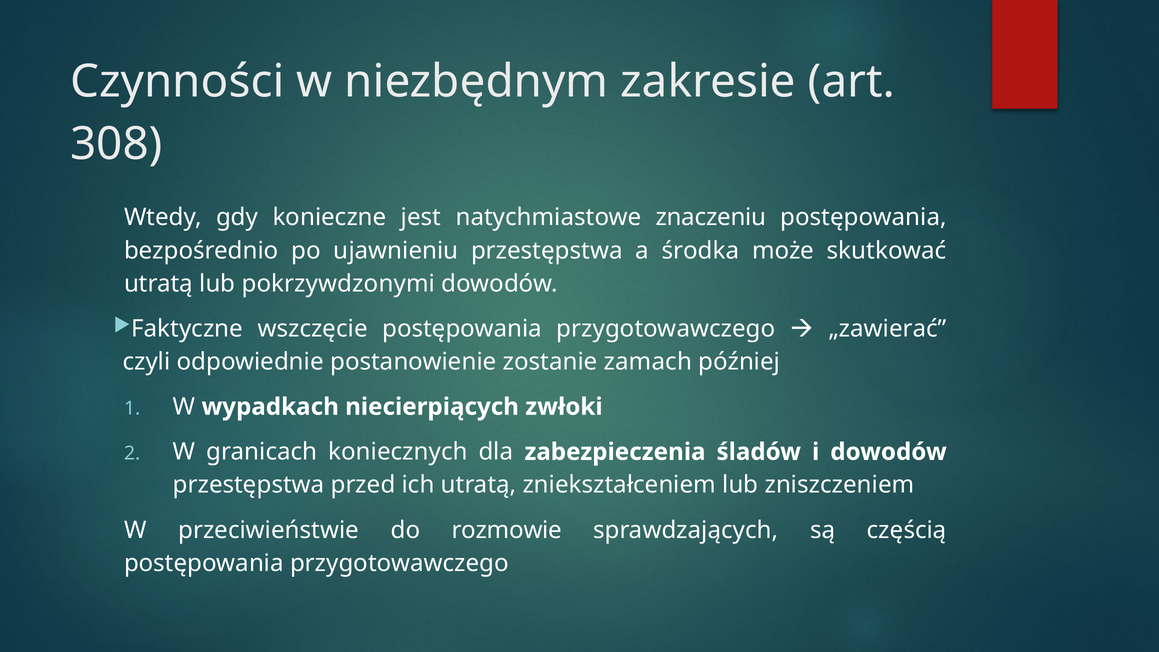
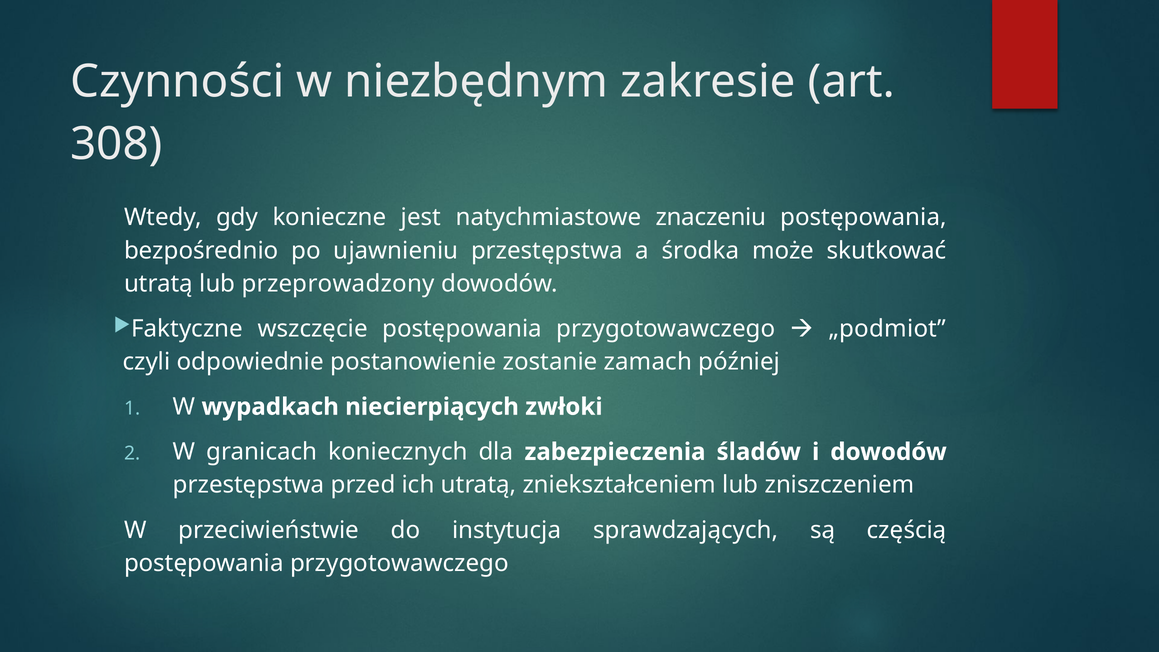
pokrzywdzonymi: pokrzywdzonymi -> przeprowadzony
„zawierać: „zawierać -> „podmiot
rozmowie: rozmowie -> instytucja
